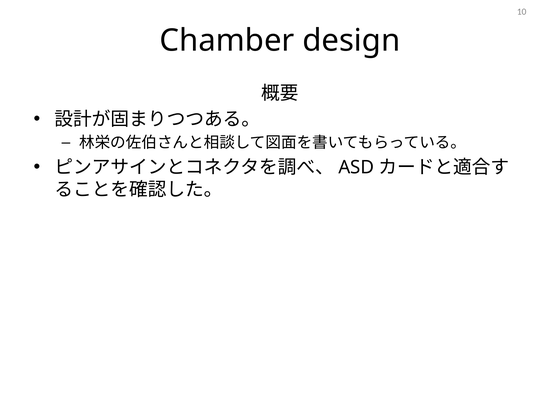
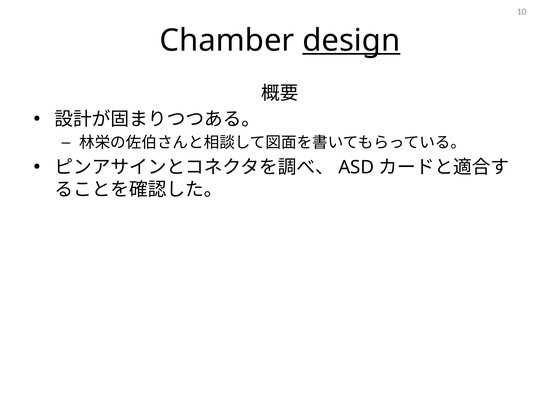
design underline: none -> present
